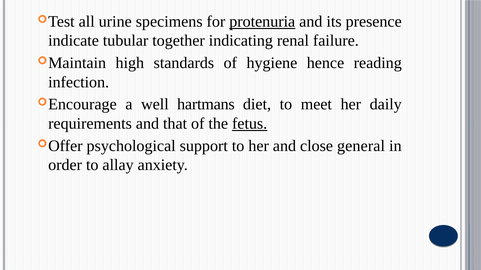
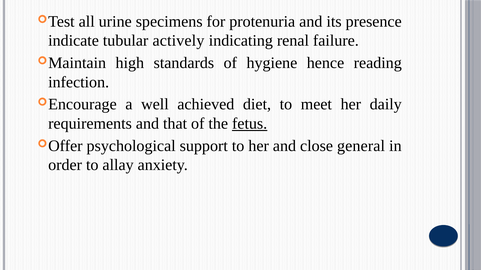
protenuria underline: present -> none
together: together -> actively
hartmans: hartmans -> achieved
